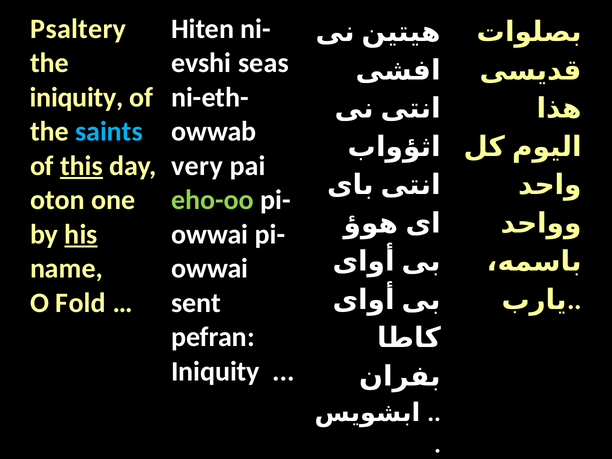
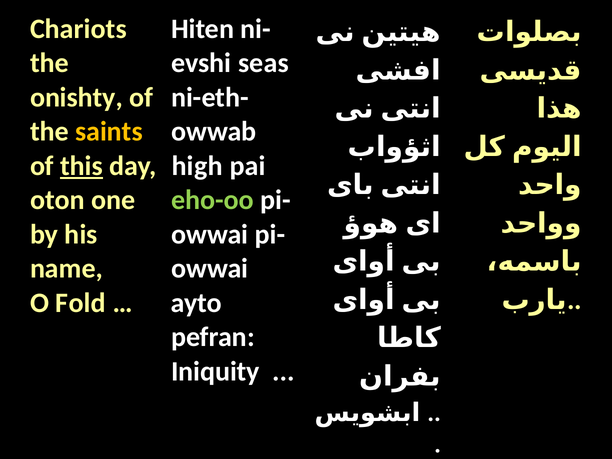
Psaltery: Psaltery -> Chariots
iniquity at (77, 97): iniquity -> onishty
saints colour: light blue -> yellow
very: very -> high
his underline: present -> none
sent: sent -> ayto
